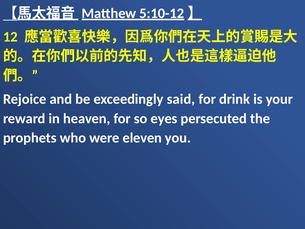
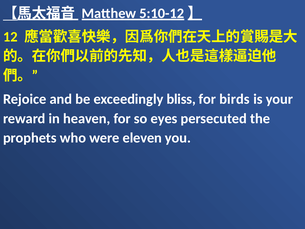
said: said -> bliss
drink: drink -> birds
